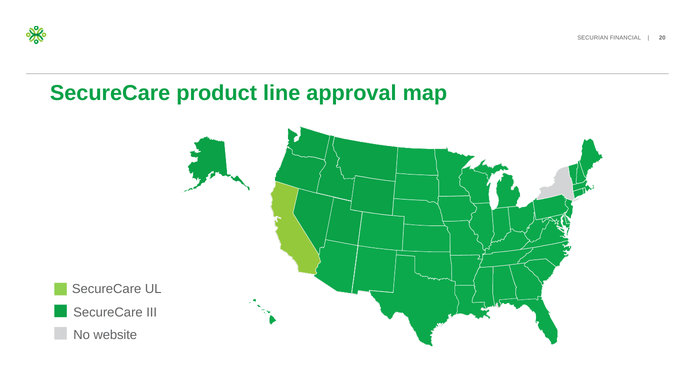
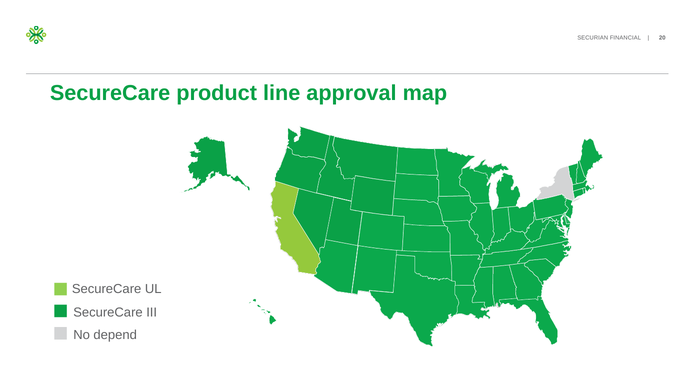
website: website -> depend
